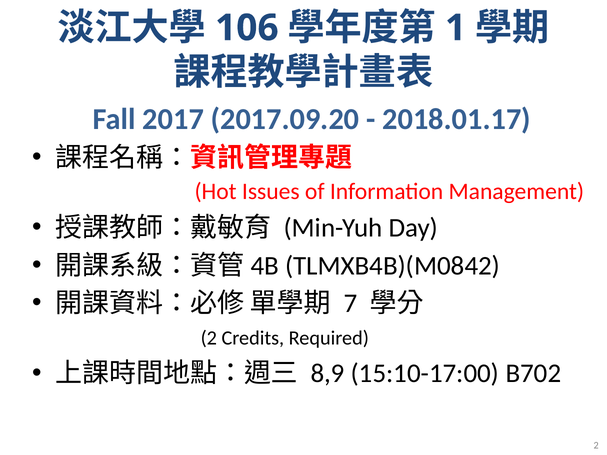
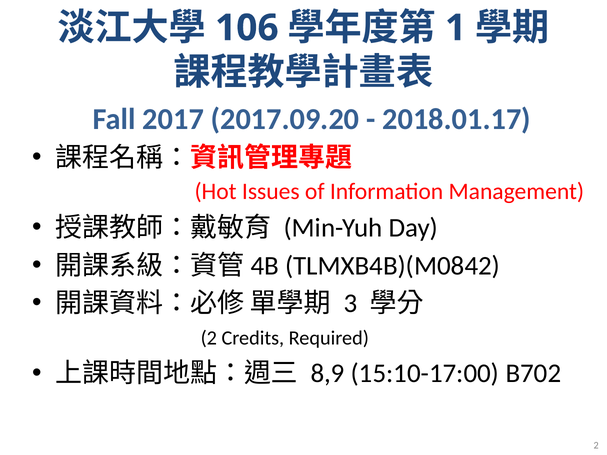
7: 7 -> 3
